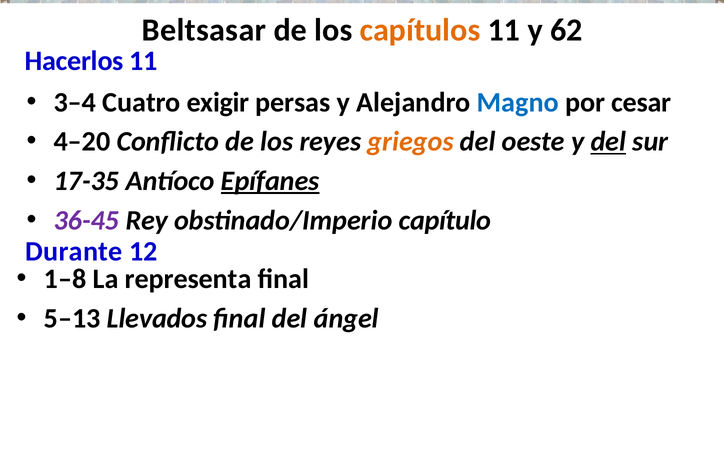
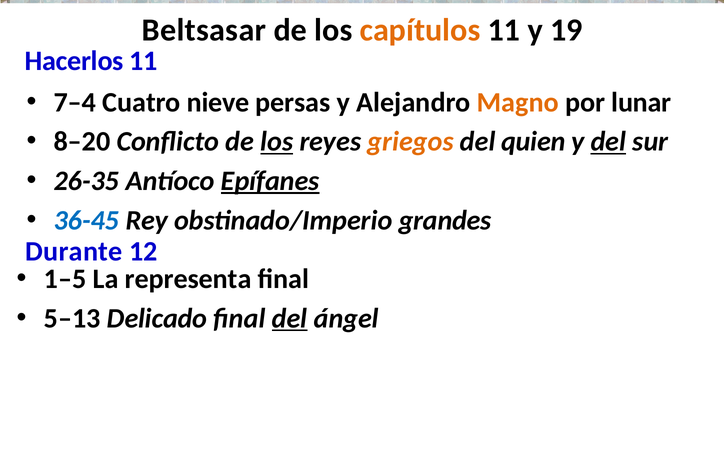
62: 62 -> 19
3–4: 3–4 -> 7–4
exigir: exigir -> nieve
Magno colour: blue -> orange
cesar: cesar -> lunar
4–20: 4–20 -> 8–20
los at (277, 142) underline: none -> present
oeste: oeste -> quien
17-35: 17-35 -> 26-35
36-45 colour: purple -> blue
capítulo: capítulo -> grandes
1–8: 1–8 -> 1–5
Llevados: Llevados -> Delicado
del at (290, 319) underline: none -> present
